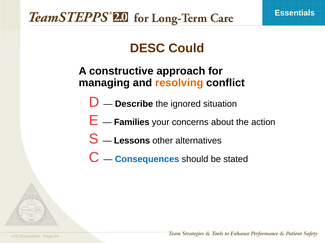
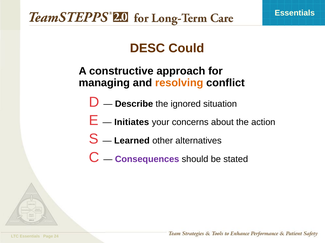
Families: Families -> Initiates
Lessons: Lessons -> Learned
Consequences colour: blue -> purple
